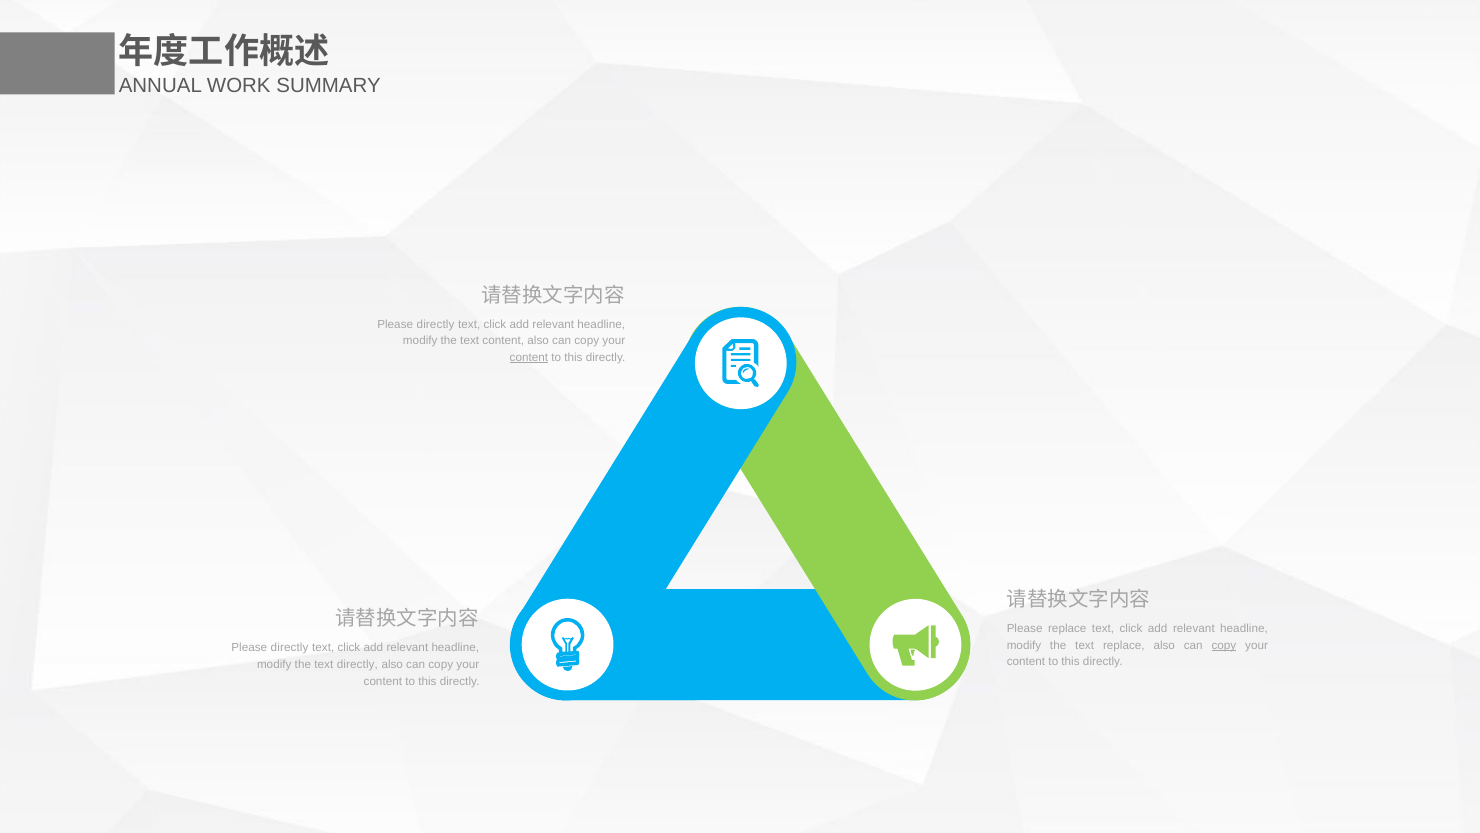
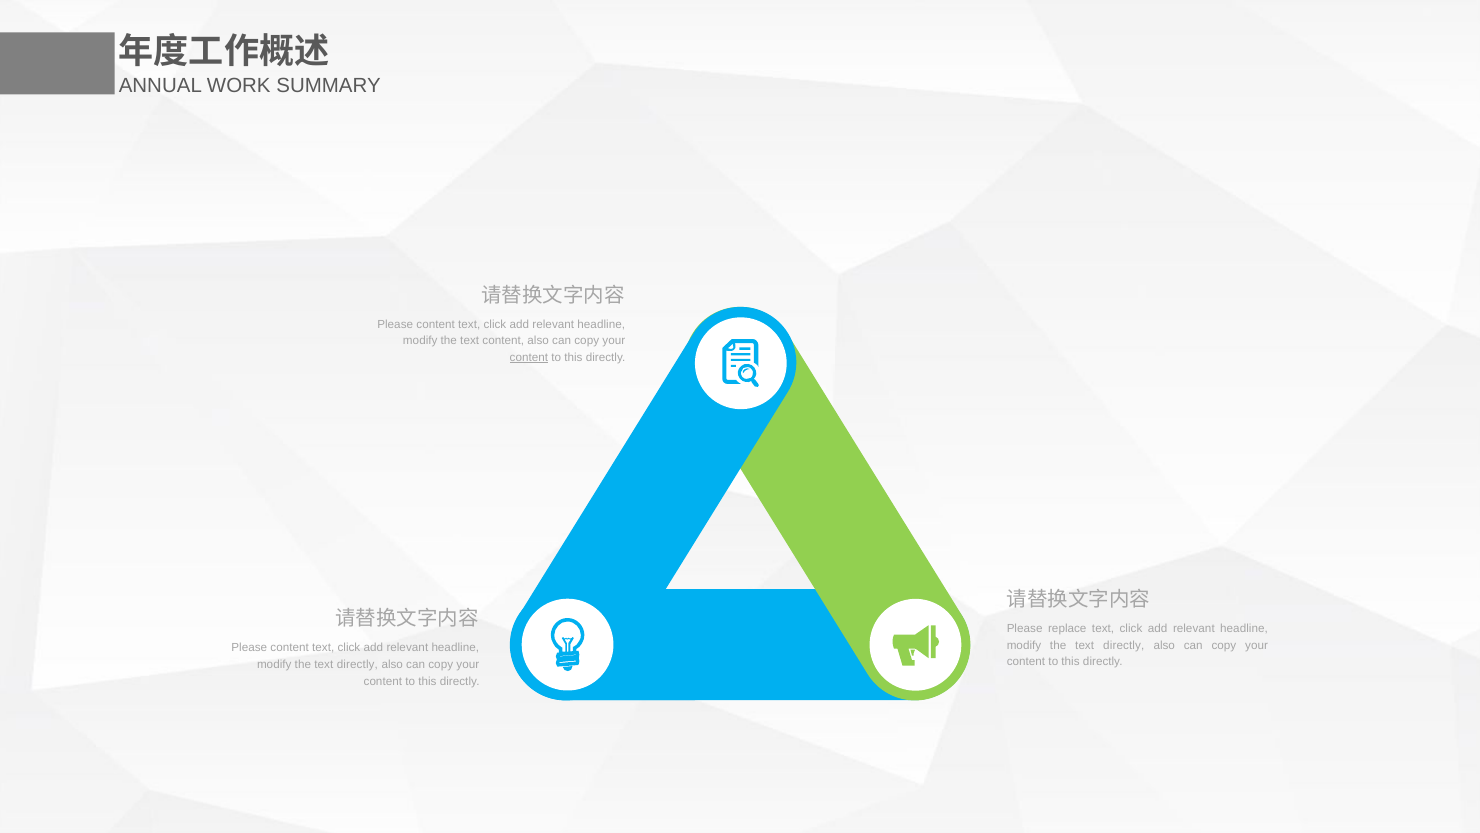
directly at (436, 324): directly -> content
replace at (1124, 645): replace -> directly
copy at (1224, 645) underline: present -> none
directly at (290, 647): directly -> content
